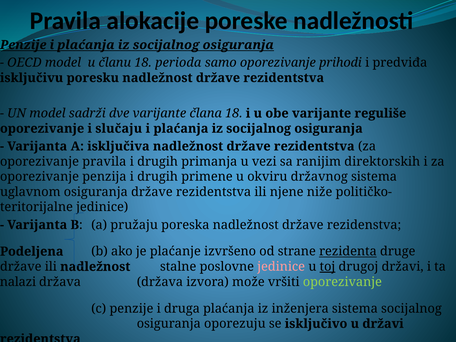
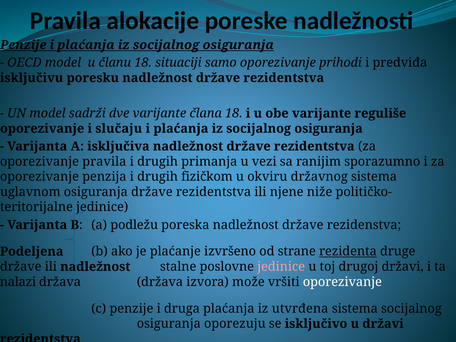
perioda: perioda -> situaciji
direktorskih: direktorskih -> sporazumno
primene: primene -> fizičkom
pružaju: pružaju -> podležu
toj underline: present -> none
oporezivanje at (342, 282) colour: light green -> white
inženjera: inženjera -> utvrđena
